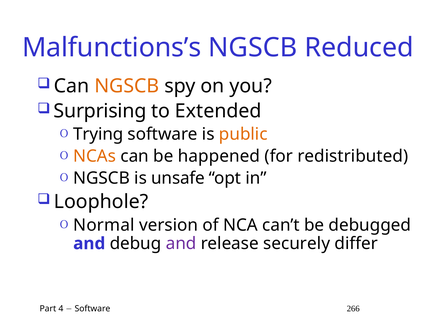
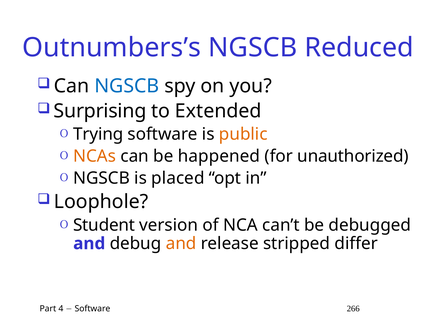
Malfunctions’s: Malfunctions’s -> Outnumbers’s
NGSCB at (127, 86) colour: orange -> blue
redistributed: redistributed -> unauthorized
unsafe: unsafe -> placed
Normal: Normal -> Student
and at (181, 244) colour: purple -> orange
securely: securely -> stripped
